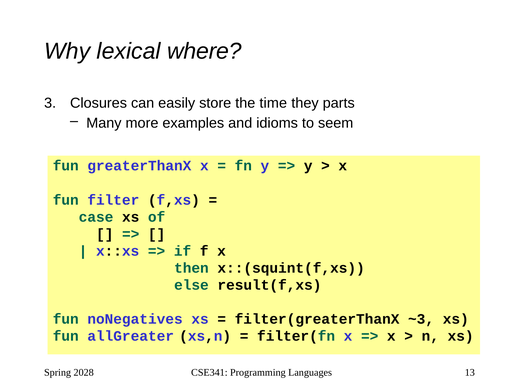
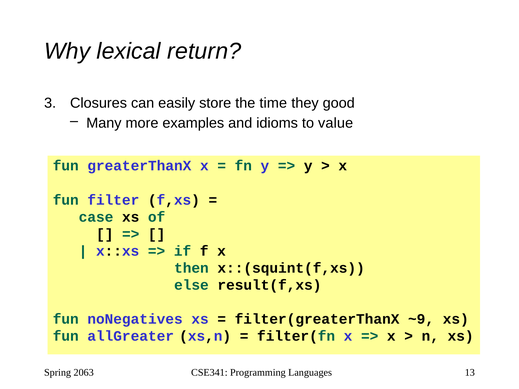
where: where -> return
parts: parts -> good
seem: seem -> value
~3: ~3 -> ~9
2028: 2028 -> 2063
